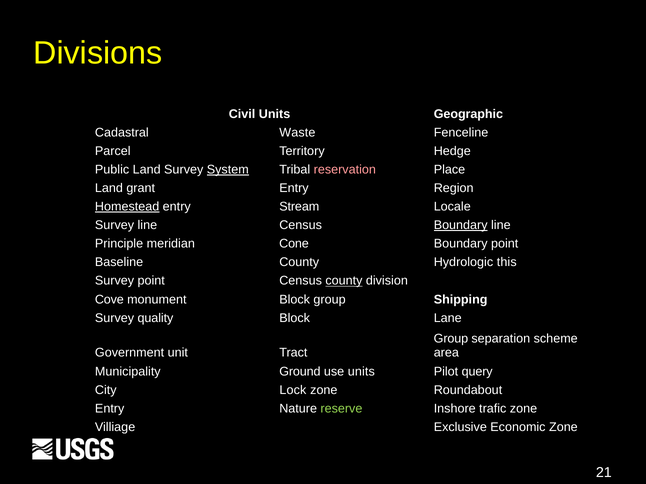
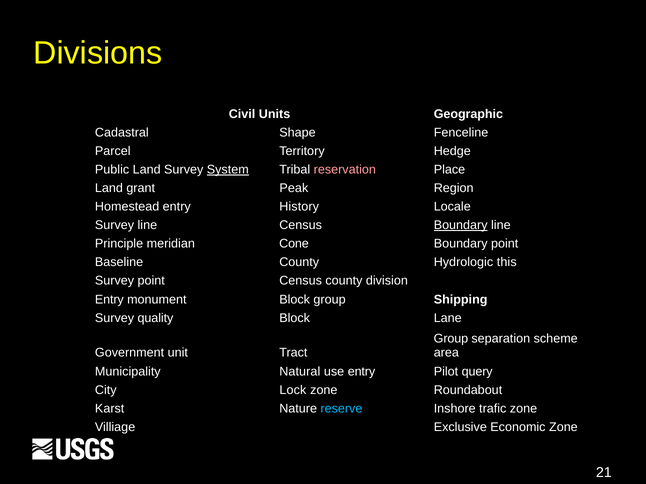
Waste: Waste -> Shape
grant Entry: Entry -> Peak
Homestead underline: present -> none
Stream: Stream -> History
county at (344, 281) underline: present -> none
Cove at (109, 300): Cove -> Entry
Ground: Ground -> Natural
use units: units -> entry
Entry at (110, 409): Entry -> Karst
reserve colour: light green -> light blue
